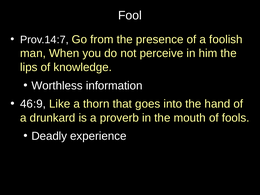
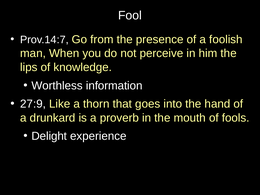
46:9: 46:9 -> 27:9
Deadly: Deadly -> Delight
